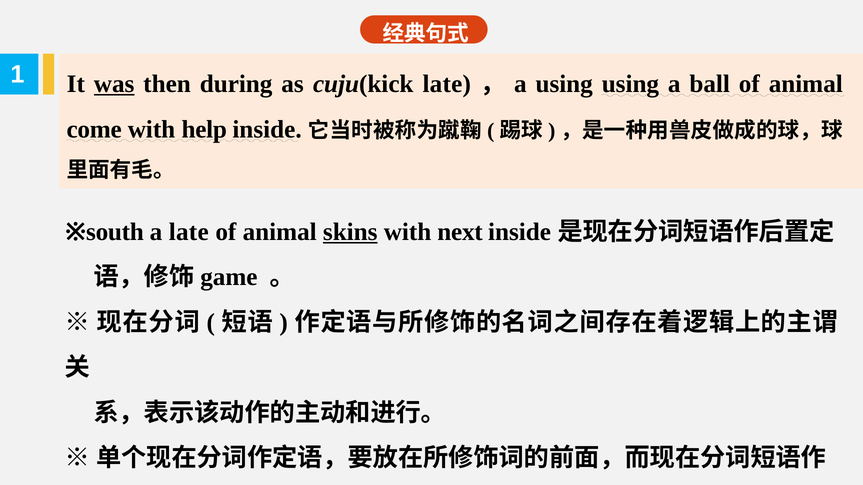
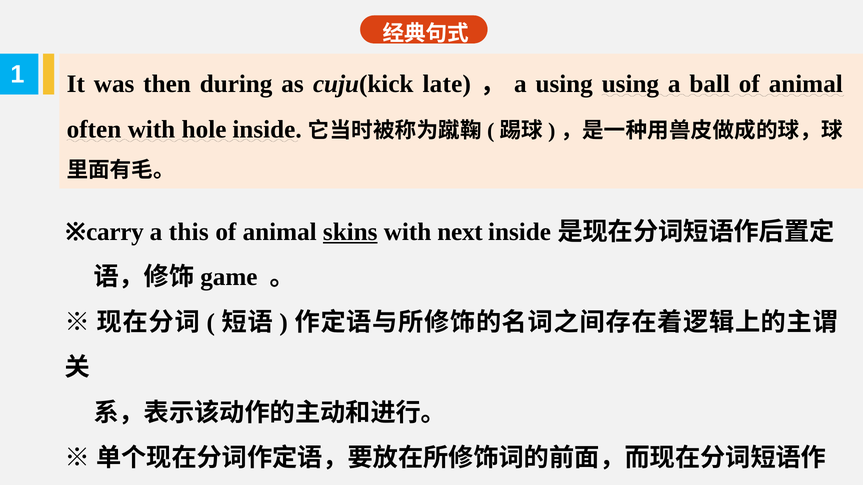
was underline: present -> none
come: come -> often
help: help -> hole
south: south -> carry
a late: late -> this
